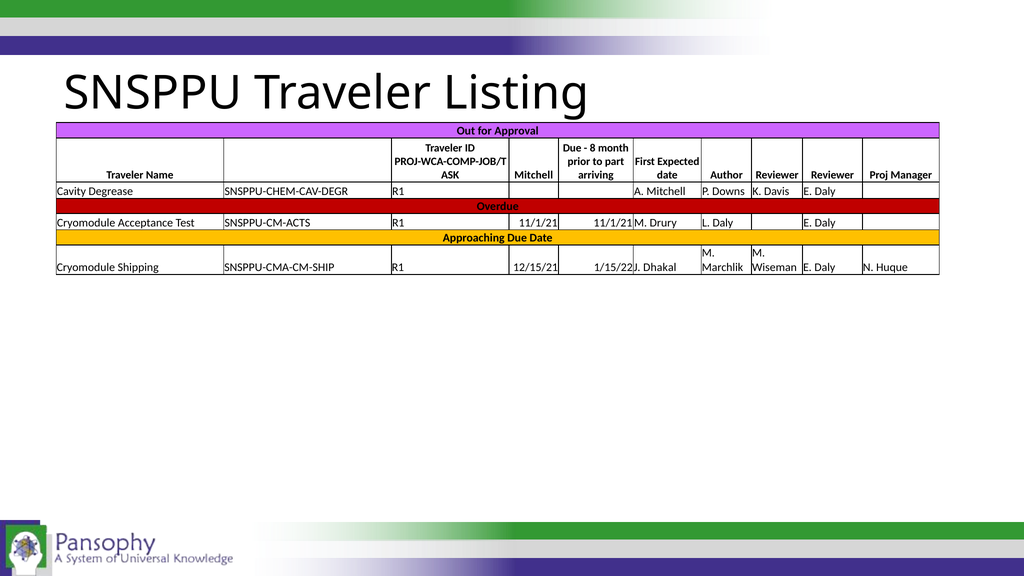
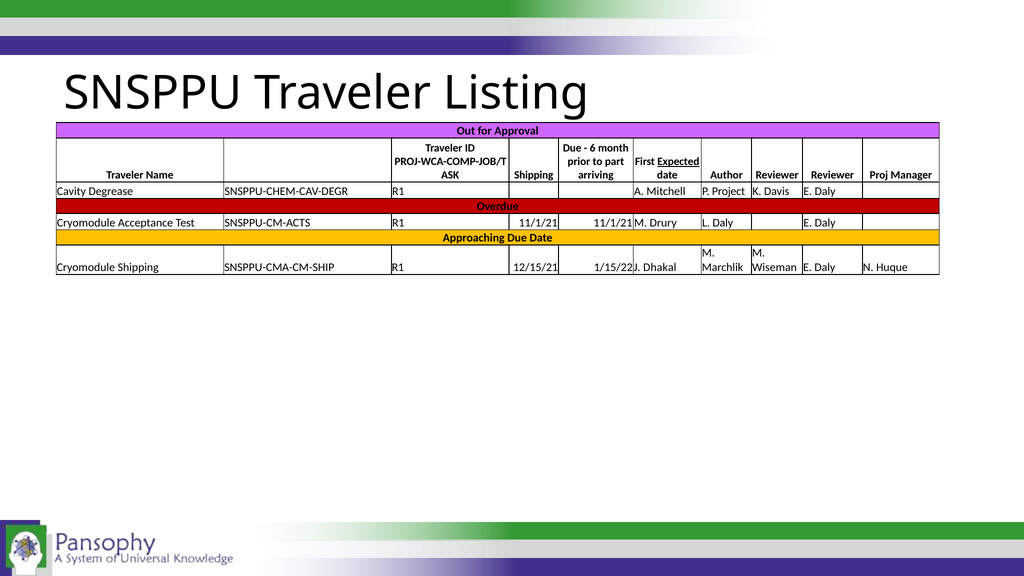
8: 8 -> 6
Expected underline: none -> present
Mitchell at (534, 175): Mitchell -> Shipping
Downs: Downs -> Project
